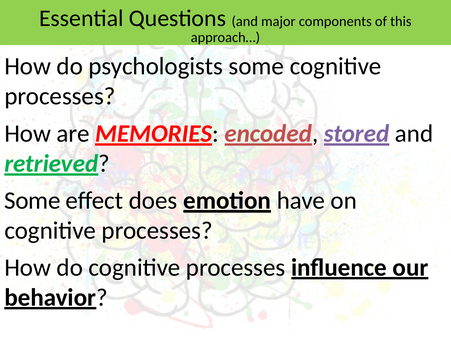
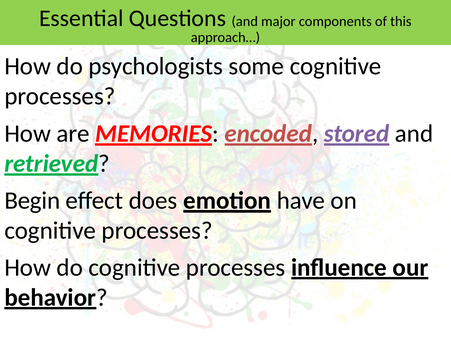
Some at (32, 201): Some -> Begin
